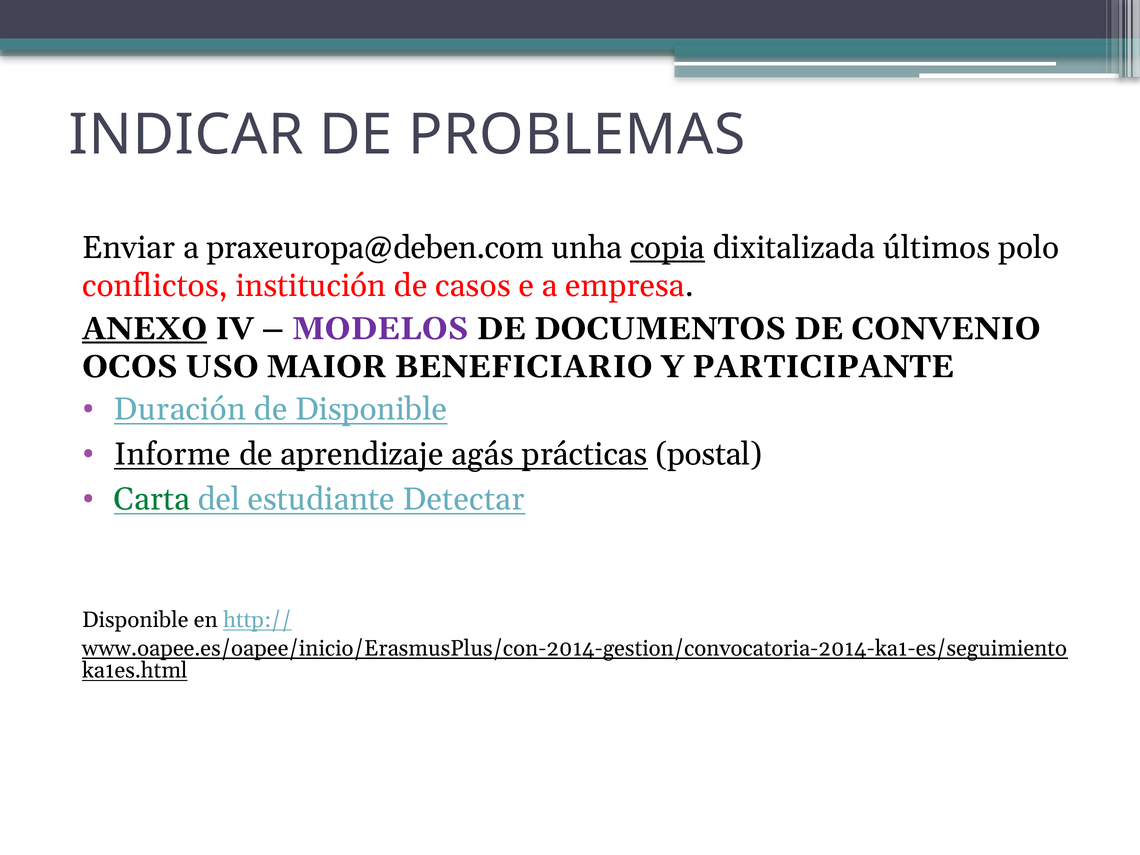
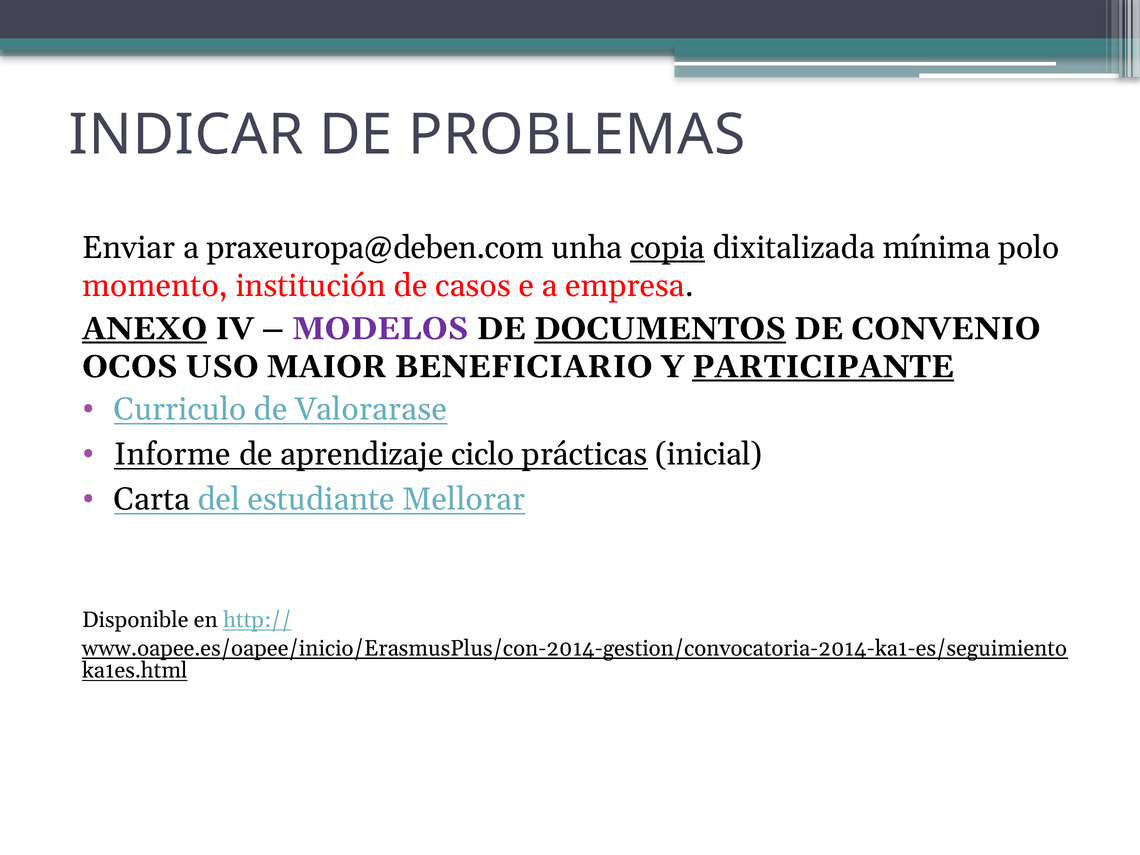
últimos: últimos -> mínima
conflictos: conflictos -> momento
DOCUMENTOS underline: none -> present
PARTICIPANTE underline: none -> present
Duración: Duración -> Curriculo
de Disponible: Disponible -> Valorarase
agás: agás -> ciclo
postal: postal -> inicial
Carta colour: green -> black
Detectar: Detectar -> Mellorar
